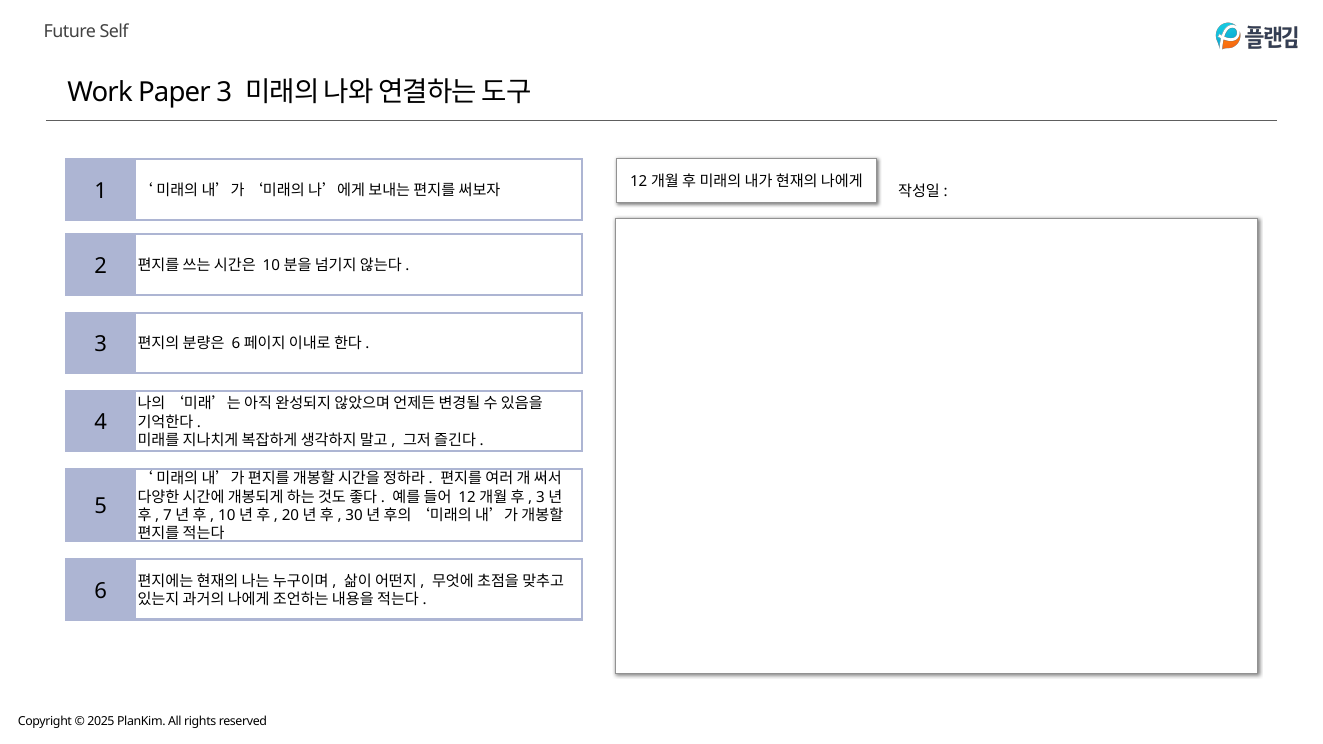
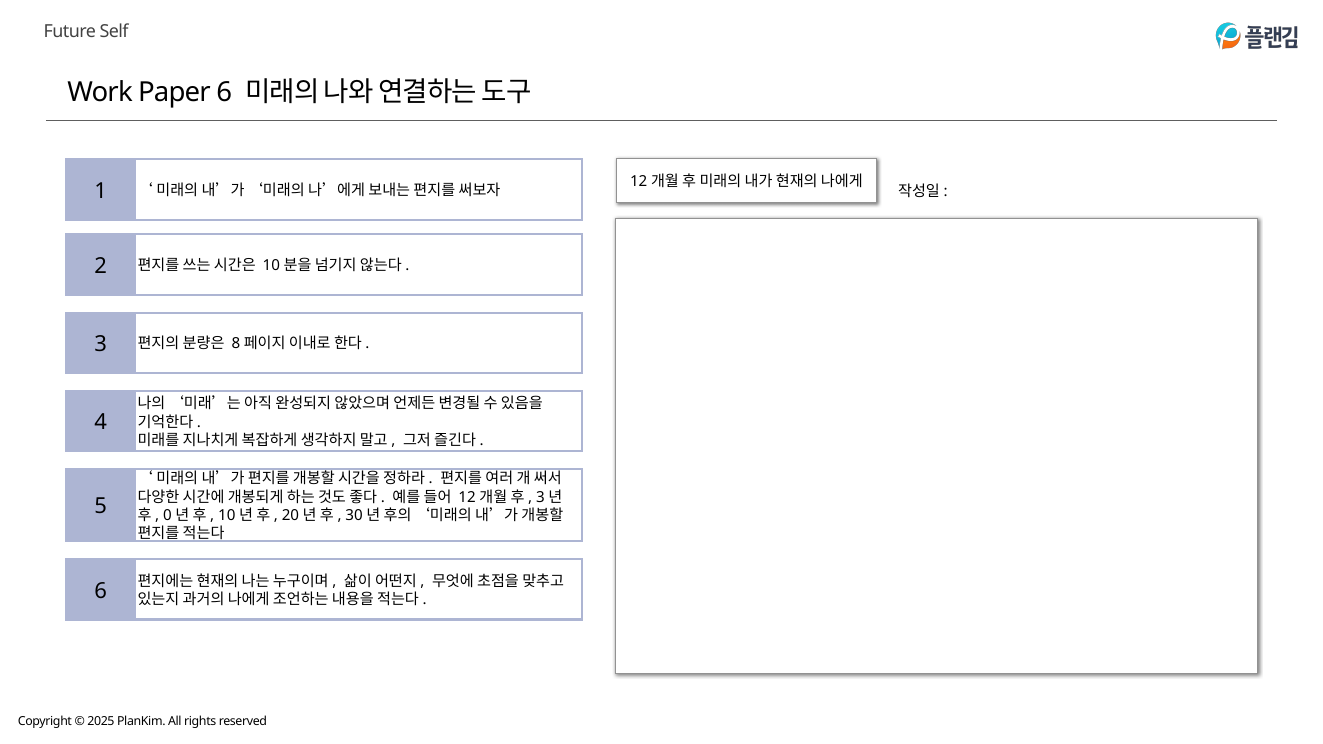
Paper 3: 3 -> 6
6 at (236, 344): 6 -> 8
7: 7 -> 0
